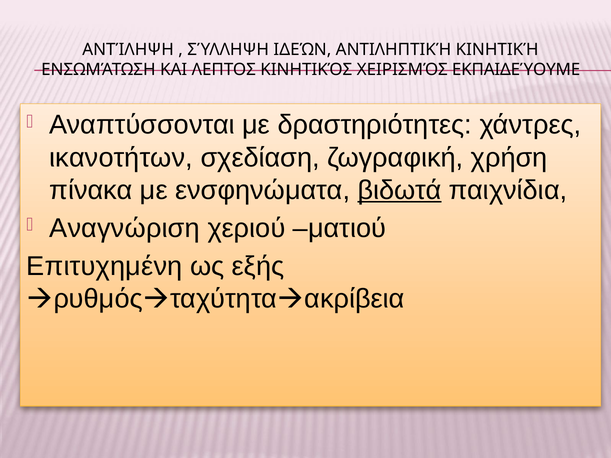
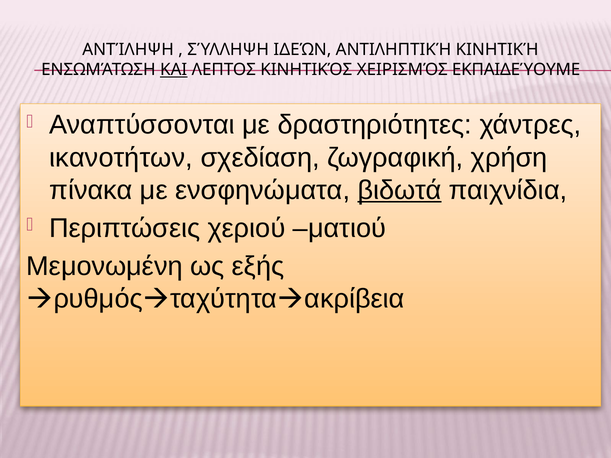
ΚΑΙ underline: none -> present
Αναγνώριση: Αναγνώριση -> Περιπτώσεις
Επιτυχημένη: Επιτυχημένη -> Μεμονωμένη
